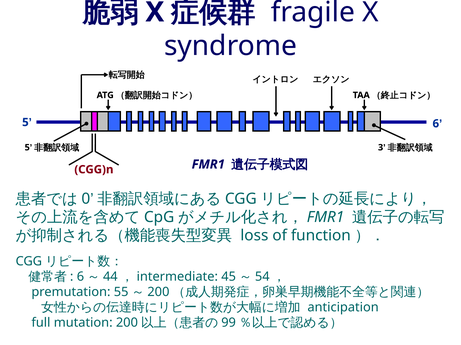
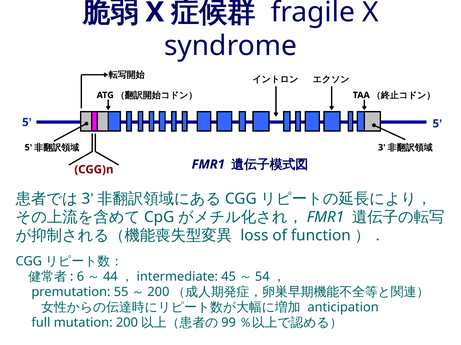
6 at (436, 124): 6 -> 5
0 at (86, 199): 0 -> 3
